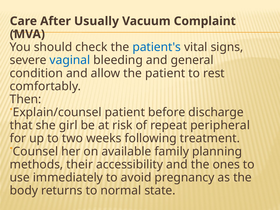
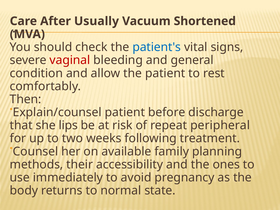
Complaint: Complaint -> Shortened
vaginal colour: blue -> red
girl: girl -> lips
